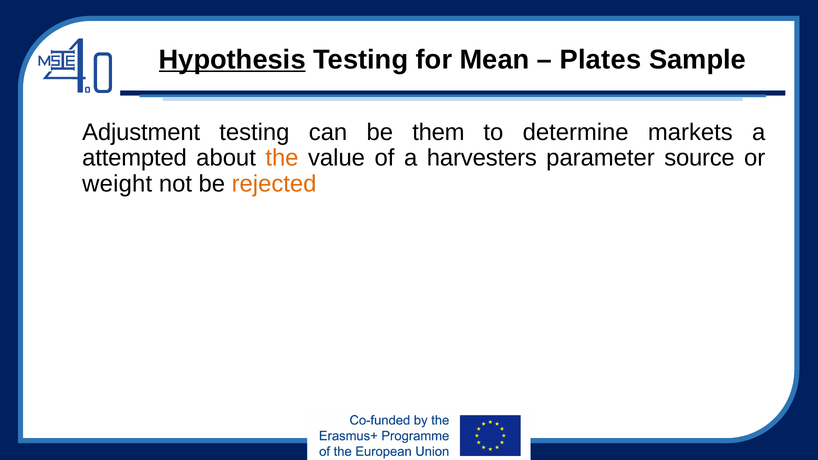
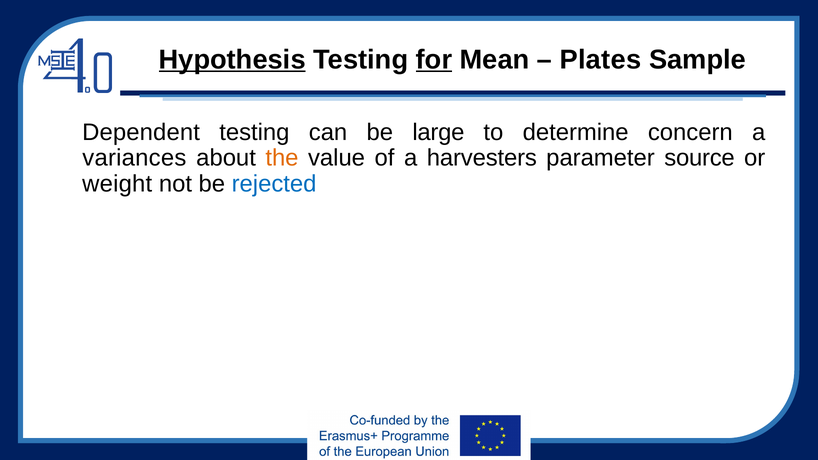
for underline: none -> present
Adjustment: Adjustment -> Dependent
them: them -> large
markets: markets -> concern
attempted: attempted -> variances
rejected colour: orange -> blue
